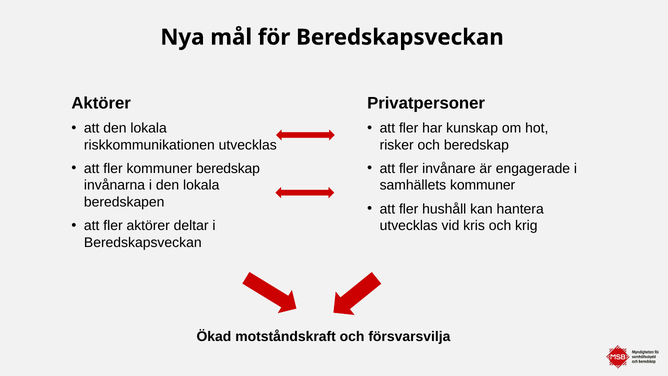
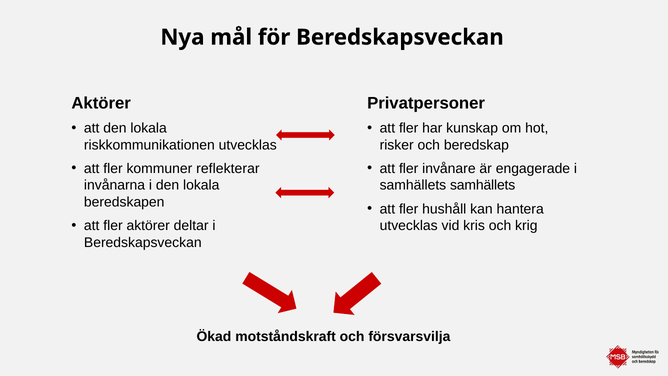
kommuner beredskap: beredskap -> reflekterar
samhällets kommuner: kommuner -> samhällets
